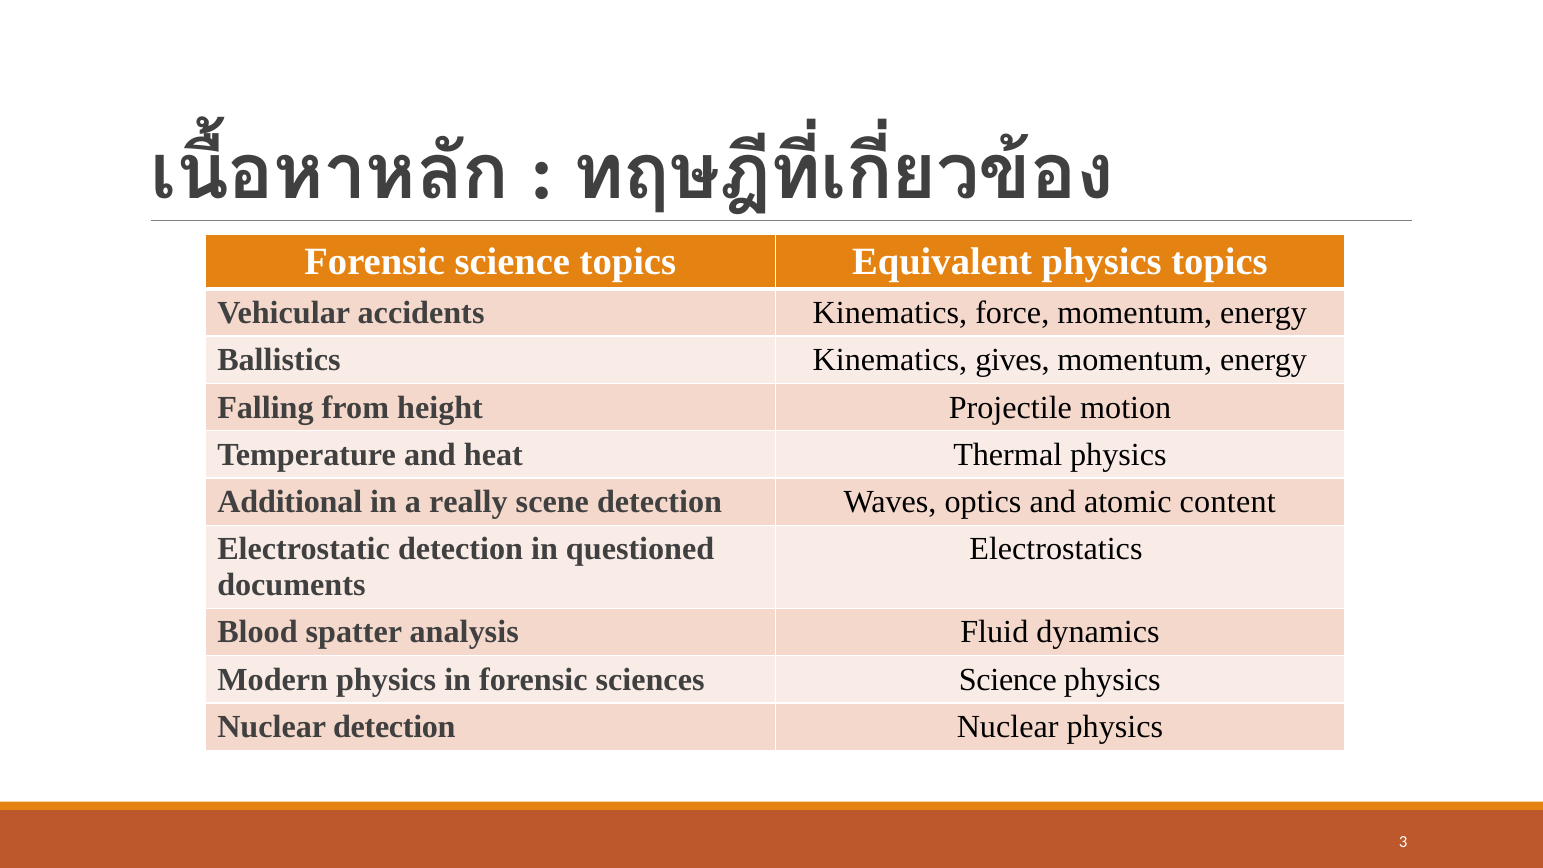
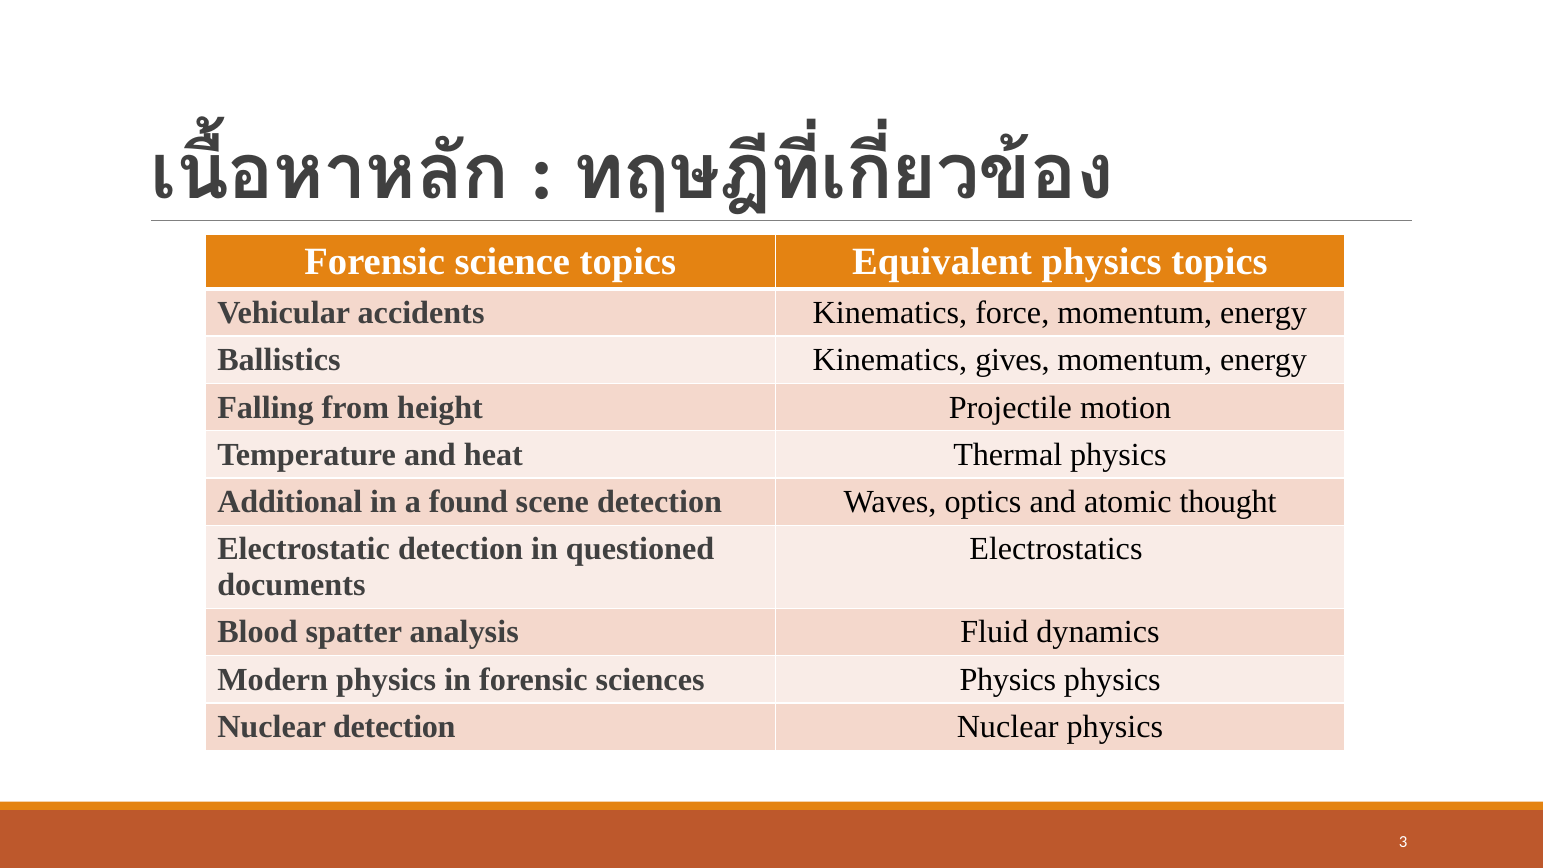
really: really -> found
content: content -> thought
sciences Science: Science -> Physics
